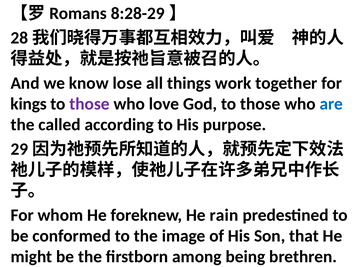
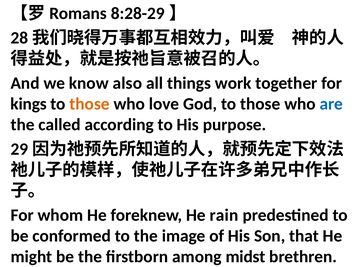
lose: lose -> also
those at (90, 104) colour: purple -> orange
being: being -> midst
